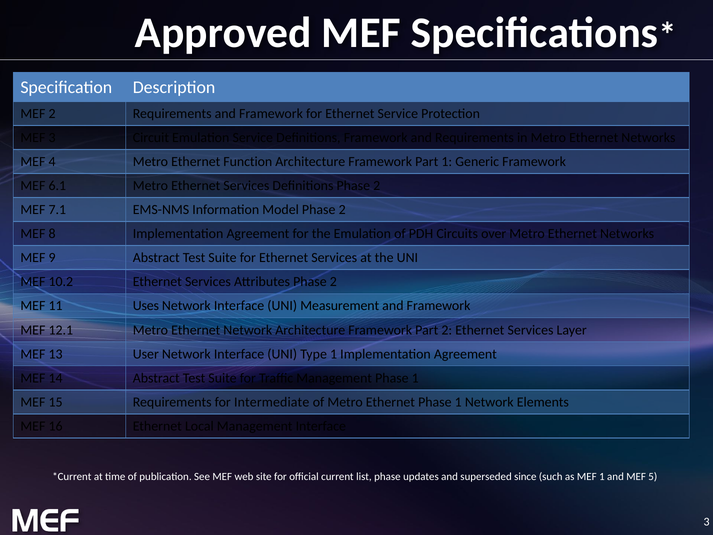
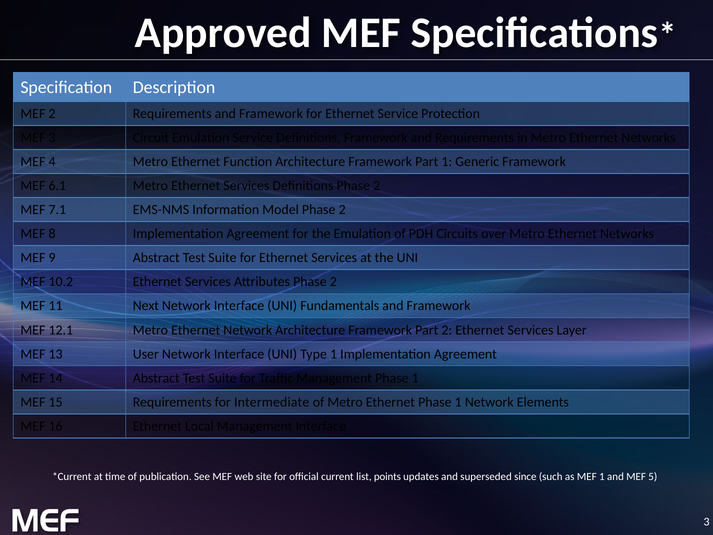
Uses: Uses -> Next
Measurement: Measurement -> Fundamentals
list phase: phase -> points
